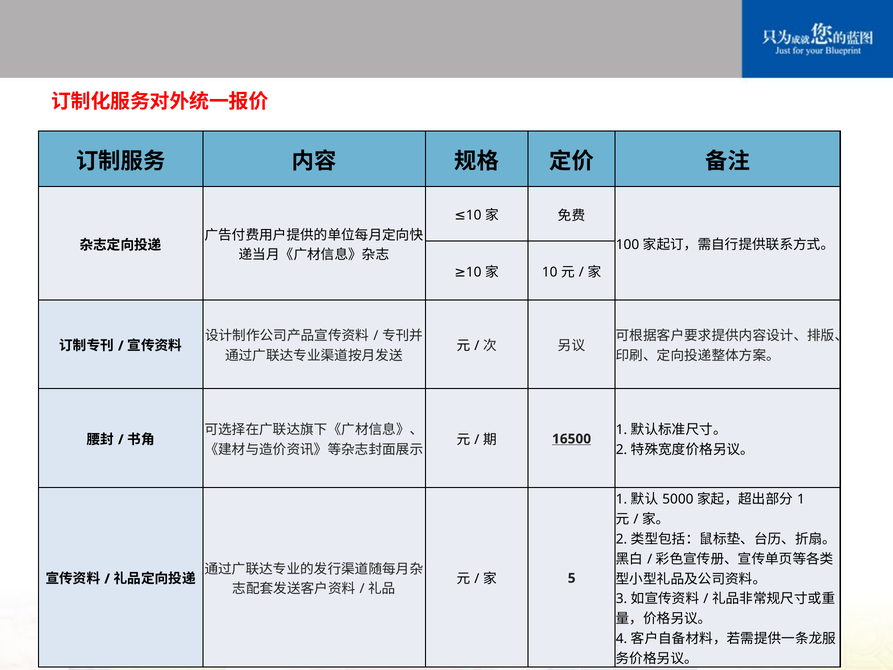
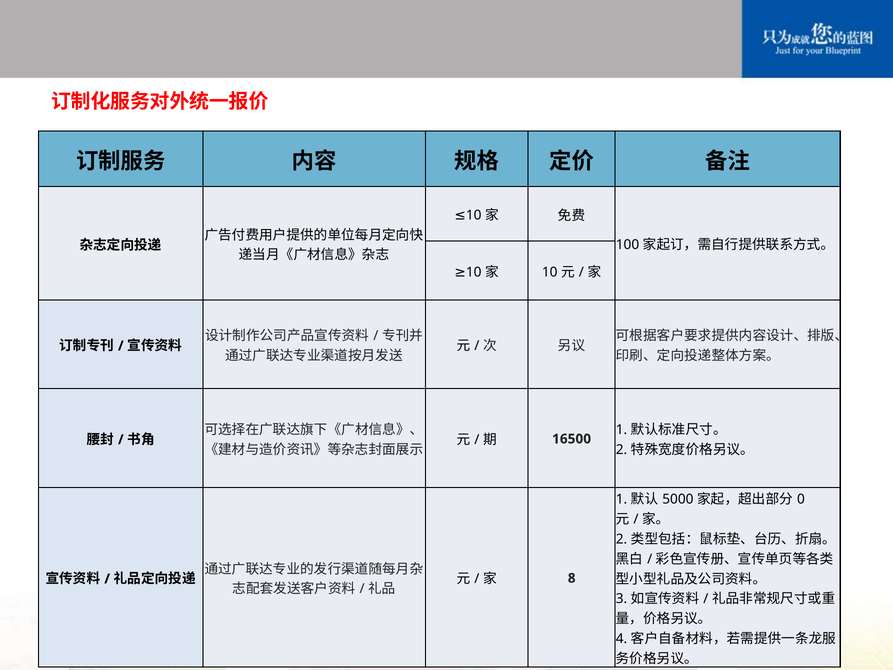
16500 underline: present -> none
1 at (801, 499): 1 -> 0
5: 5 -> 8
